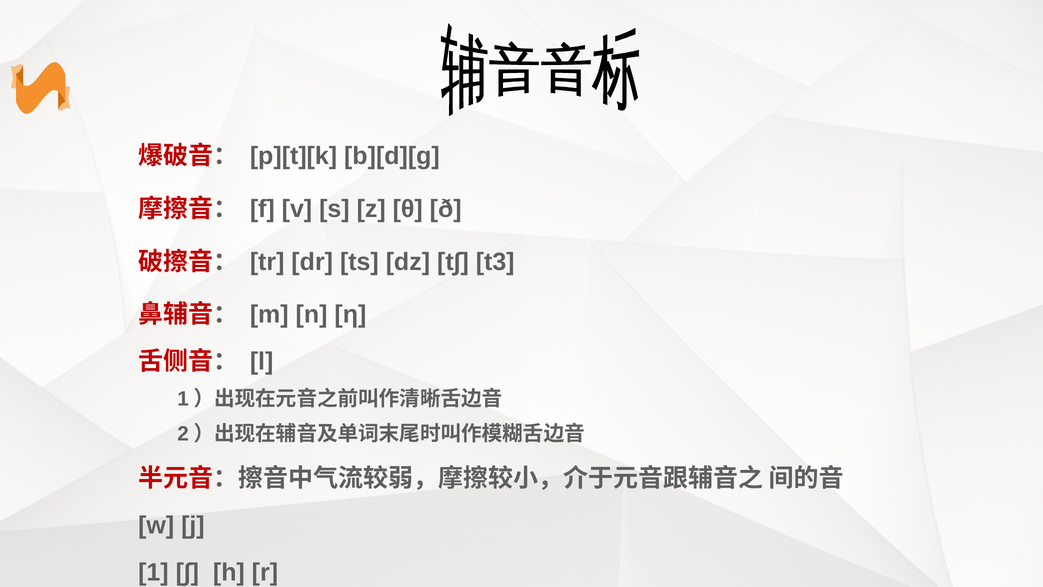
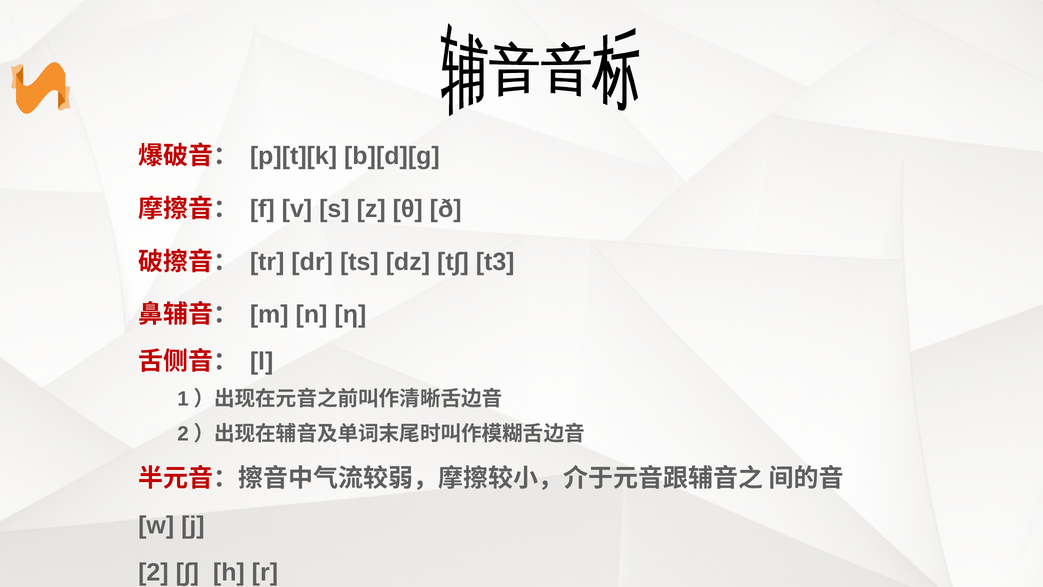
1: 1 -> 2
